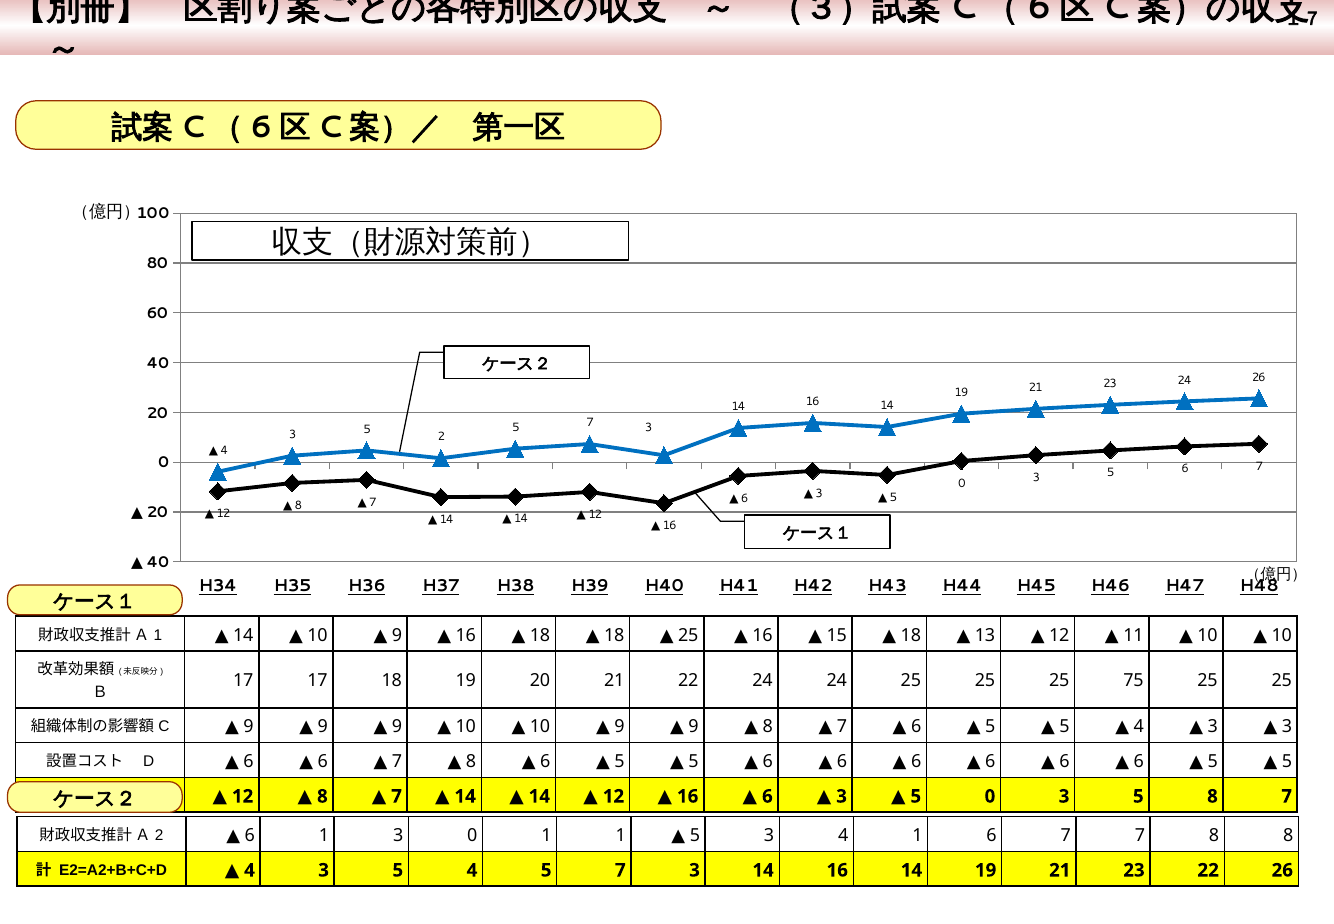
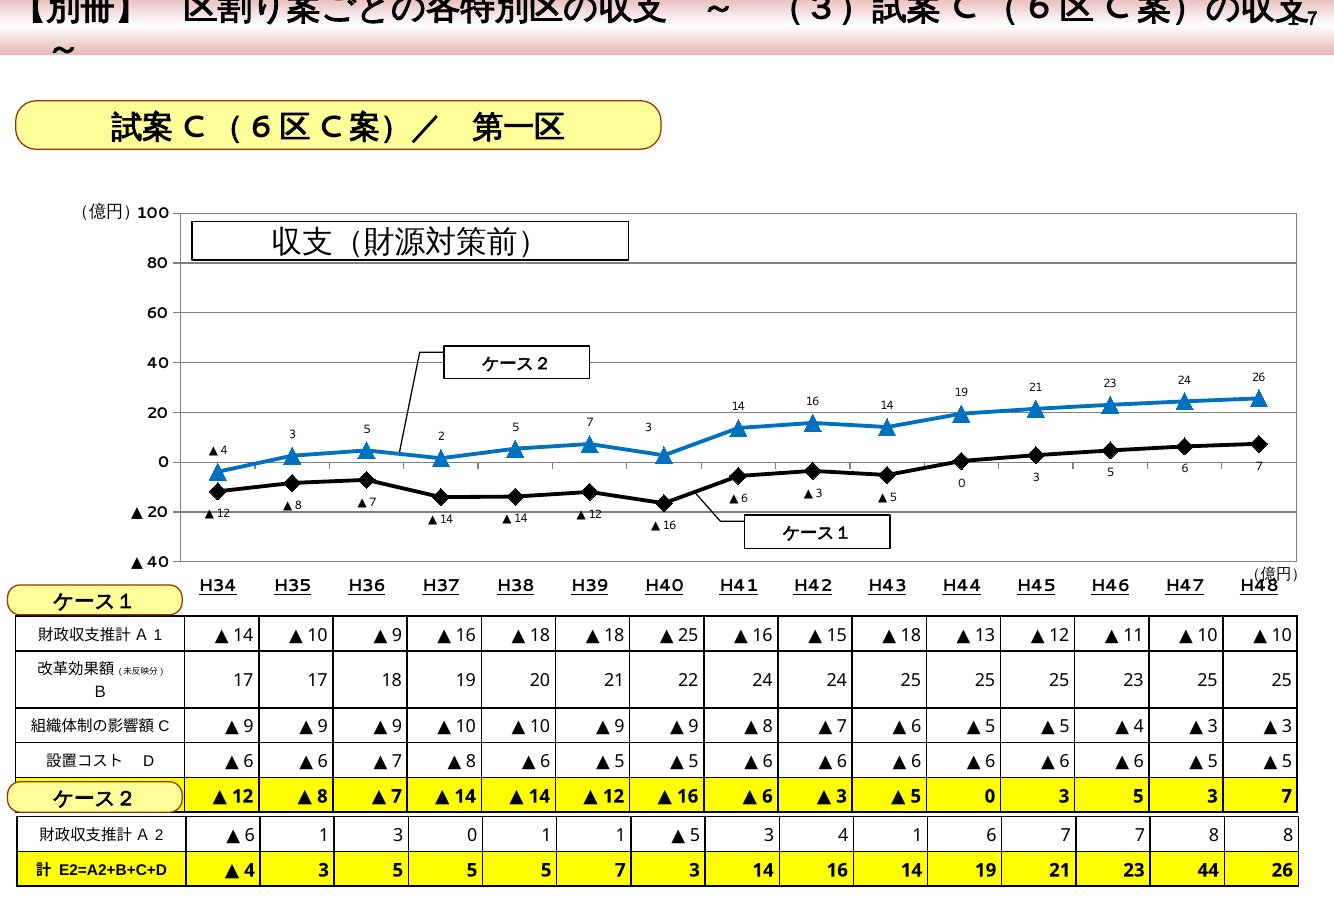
25 75: 75 -> 23
5 8: 8 -> 3
3 5 4: 4 -> 5
23 22: 22 -> 44
